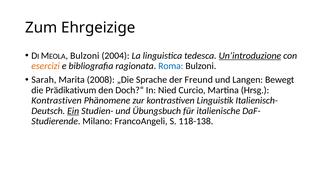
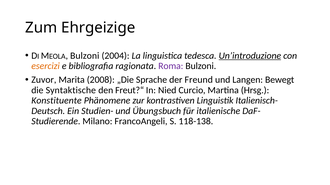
Roma colour: blue -> purple
Sarah: Sarah -> Zuvor
Prädikativum: Prädikativum -> Syntaktische
Doch?“: Doch?“ -> Freut?“
Kontrastiven at (56, 101): Kontrastiven -> Konstituente
Ein underline: present -> none
